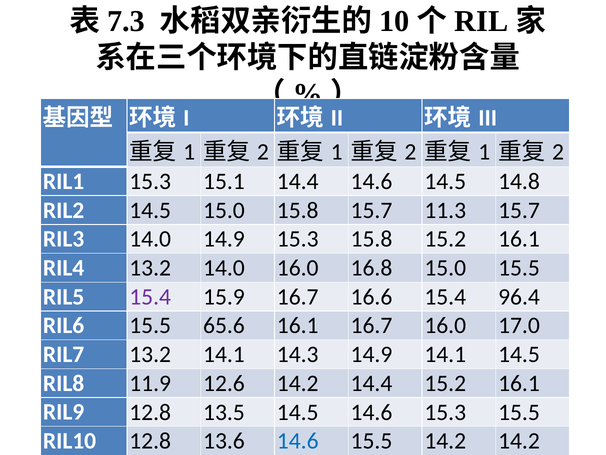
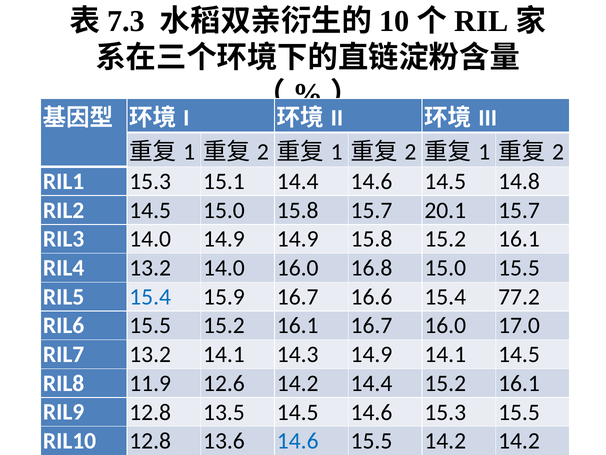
11.3: 11.3 -> 20.1
14.9 15.3: 15.3 -> 14.9
15.4 at (150, 296) colour: purple -> blue
96.4: 96.4 -> 77.2
15.5 65.6: 65.6 -> 15.2
